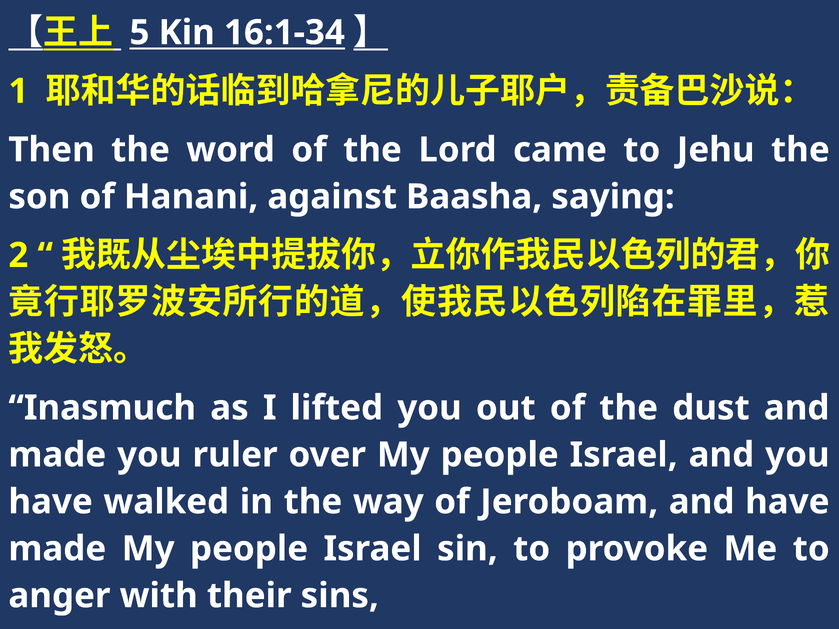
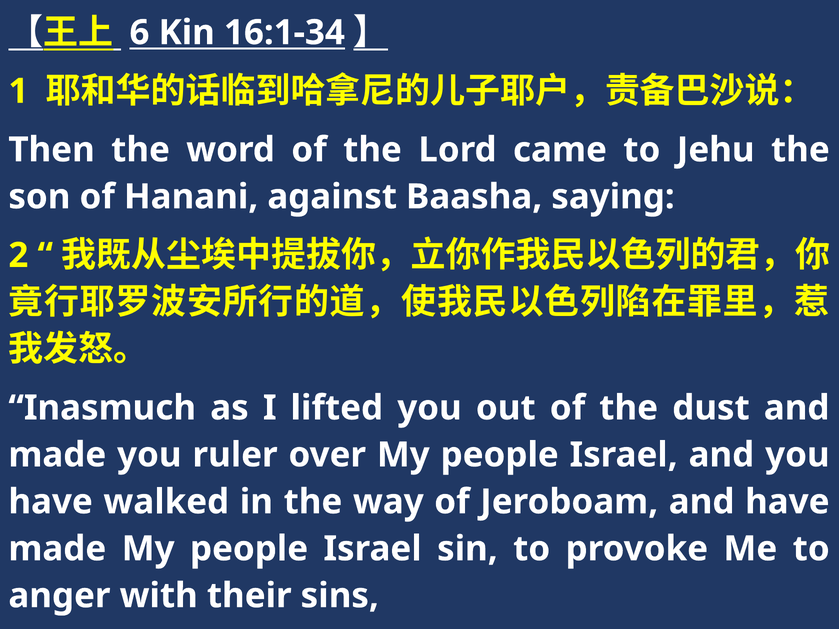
5: 5 -> 6
